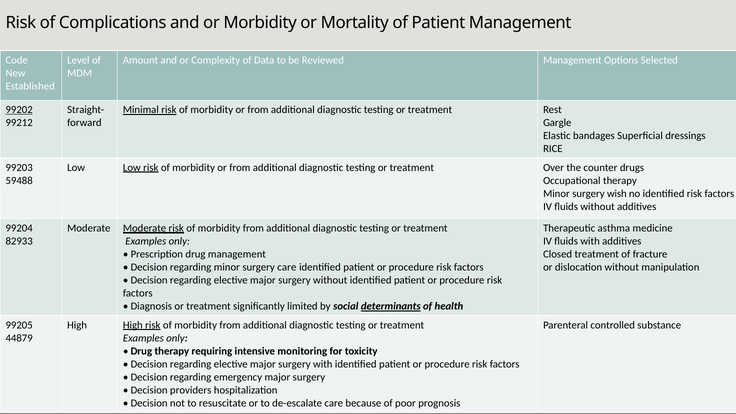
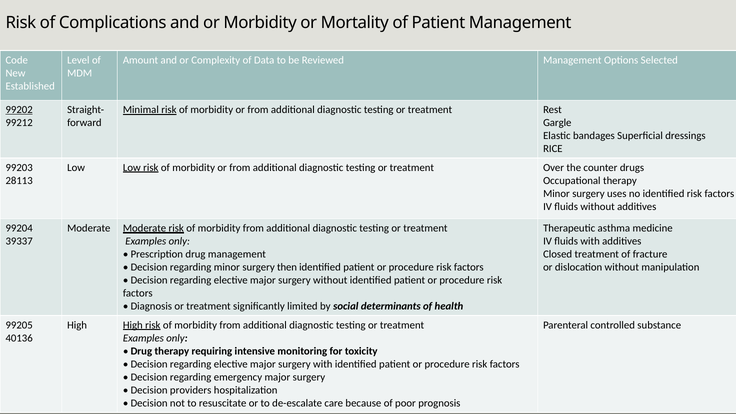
59488: 59488 -> 28113
wish: wish -> uses
82933: 82933 -> 39337
surgery care: care -> then
determinants underline: present -> none
44879: 44879 -> 40136
